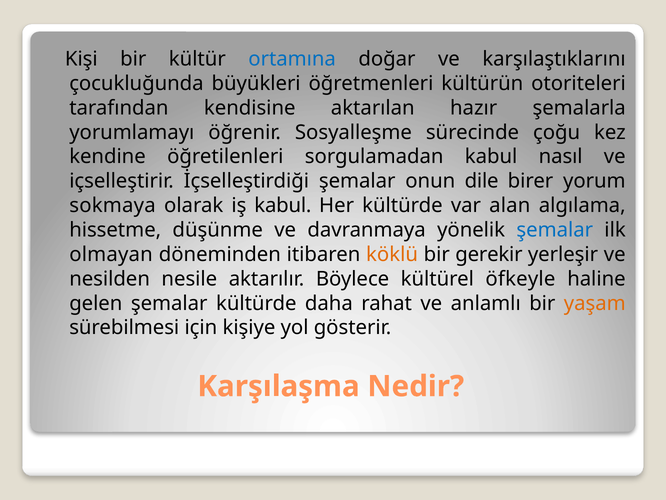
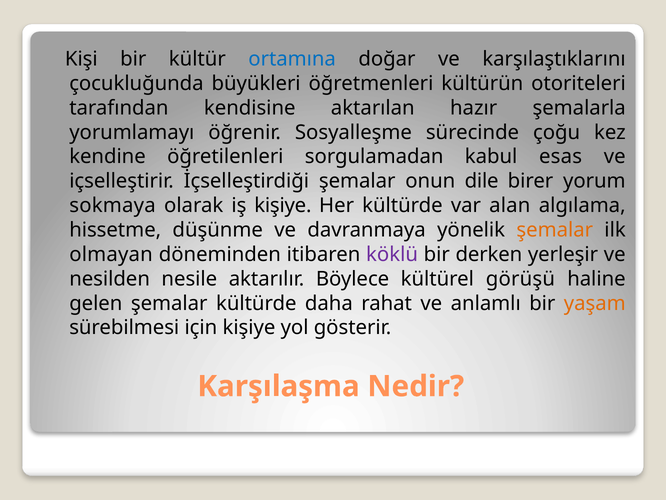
nasıl: nasıl -> esas
iş kabul: kabul -> kişiye
şemalar at (555, 230) colour: blue -> orange
köklü colour: orange -> purple
gerekir: gerekir -> derken
öfkeyle: öfkeyle -> görüşü
